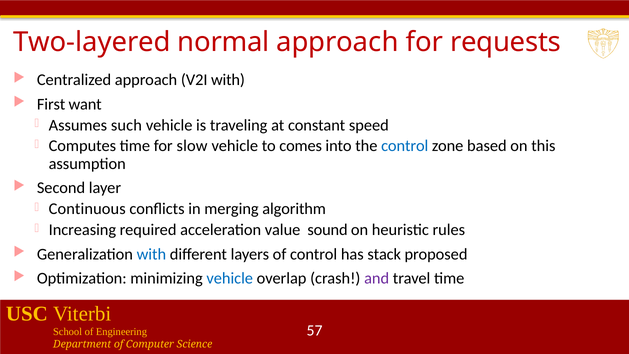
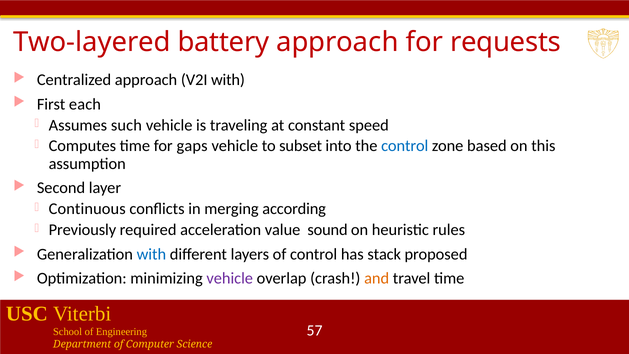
normal: normal -> battery
want: want -> each
slow: slow -> gaps
comes: comes -> subset
algorithm: algorithm -> according
Increasing: Increasing -> Previously
vehicle at (230, 278) colour: blue -> purple
and colour: purple -> orange
